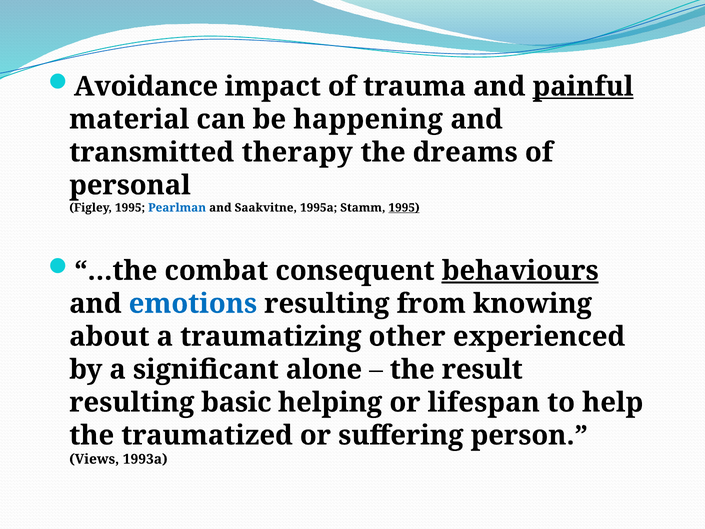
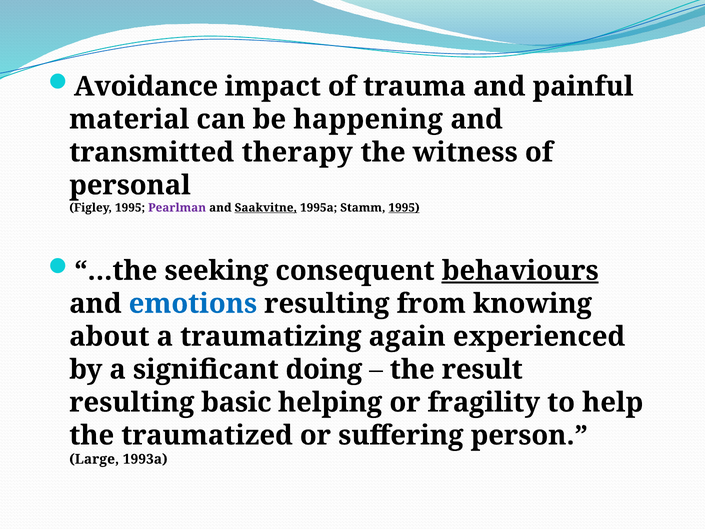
painful underline: present -> none
dreams: dreams -> witness
Pearlman colour: blue -> purple
Saakvitne underline: none -> present
combat: combat -> seeking
other: other -> again
alone: alone -> doing
lifespan: lifespan -> fragility
Views: Views -> Large
